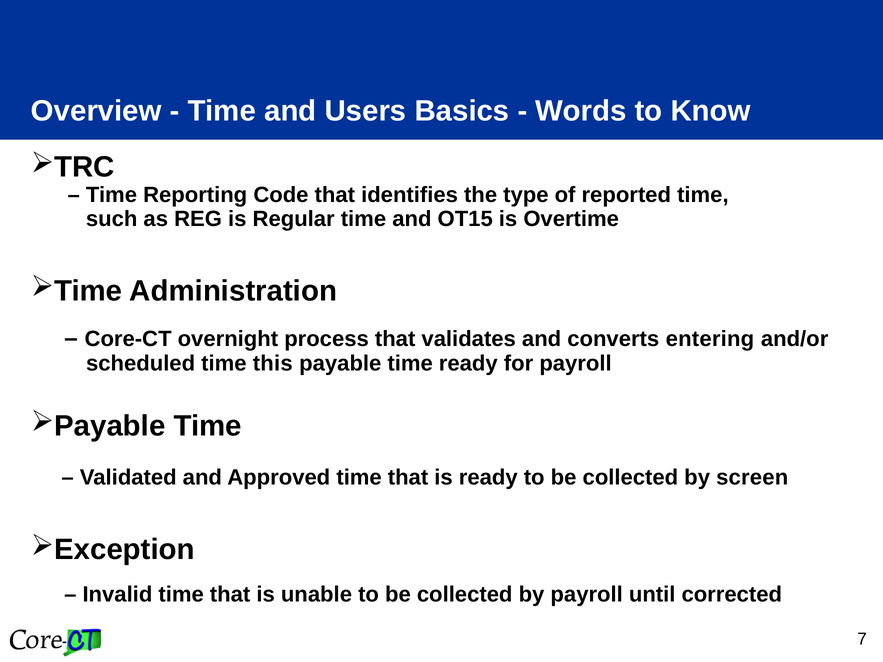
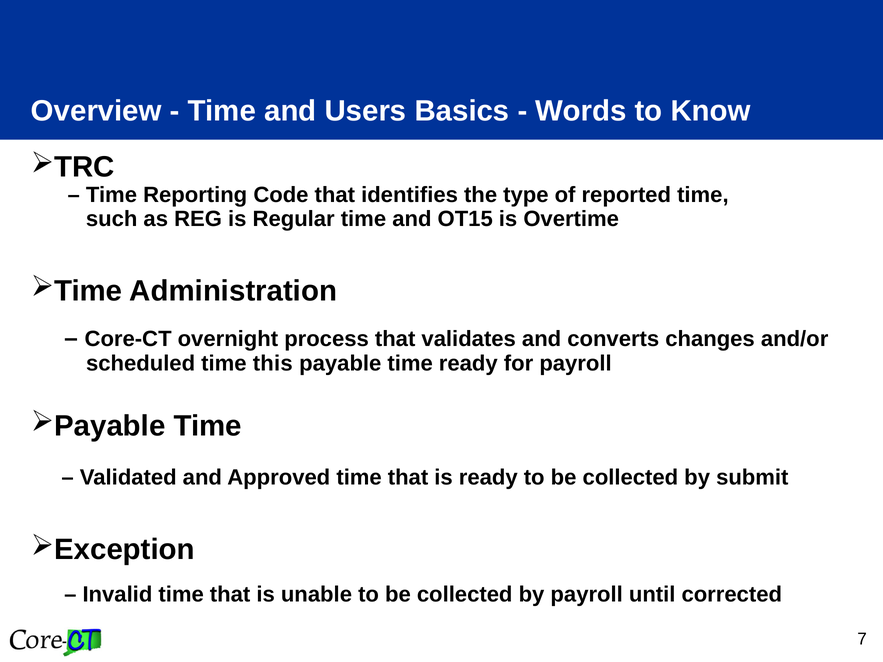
entering: entering -> changes
screen: screen -> submit
